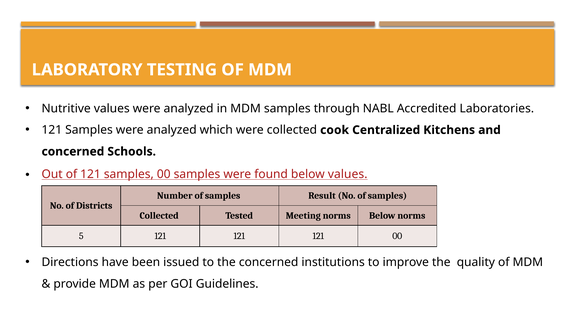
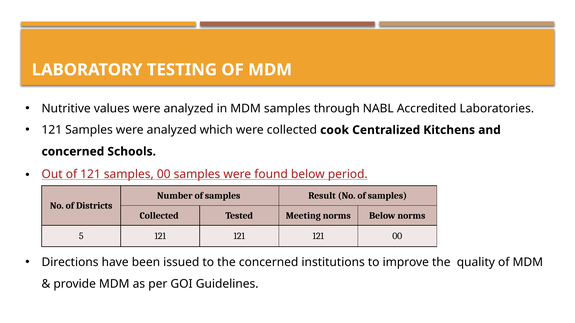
below values: values -> period
